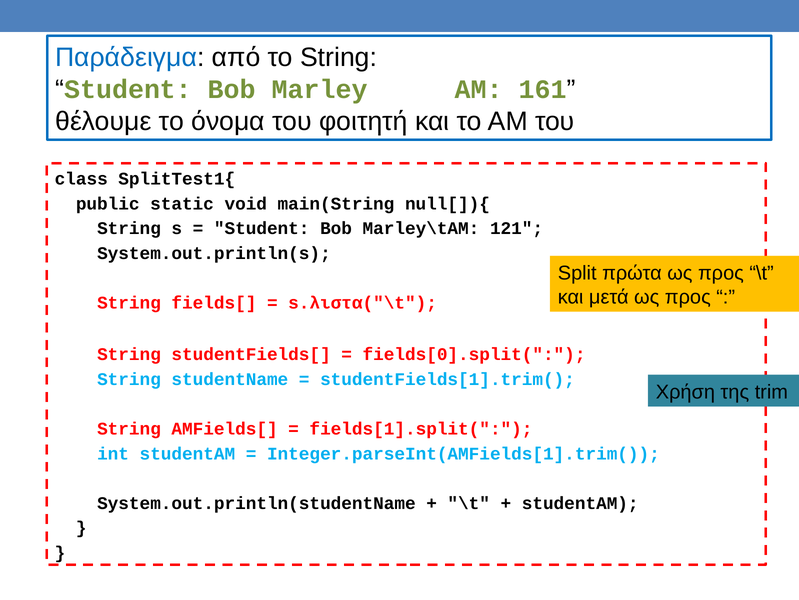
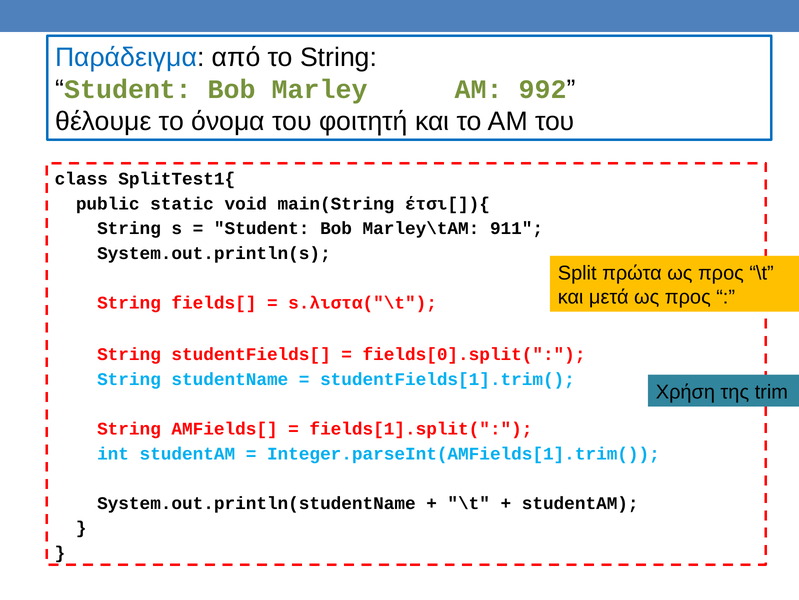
161: 161 -> 992
null[]){: null[]){ -> έτσι[]){
121: 121 -> 911
